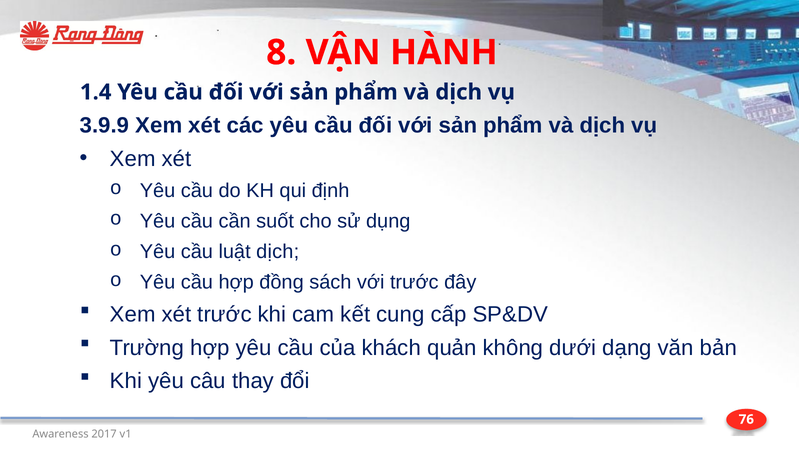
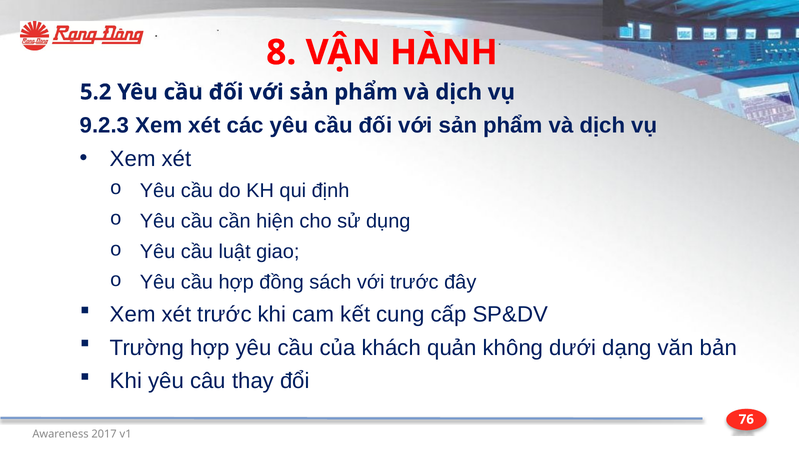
1.4: 1.4 -> 5.2
3.9.9: 3.9.9 -> 9.2.3
suốt: suốt -> hiện
luật dịch: dịch -> giao
